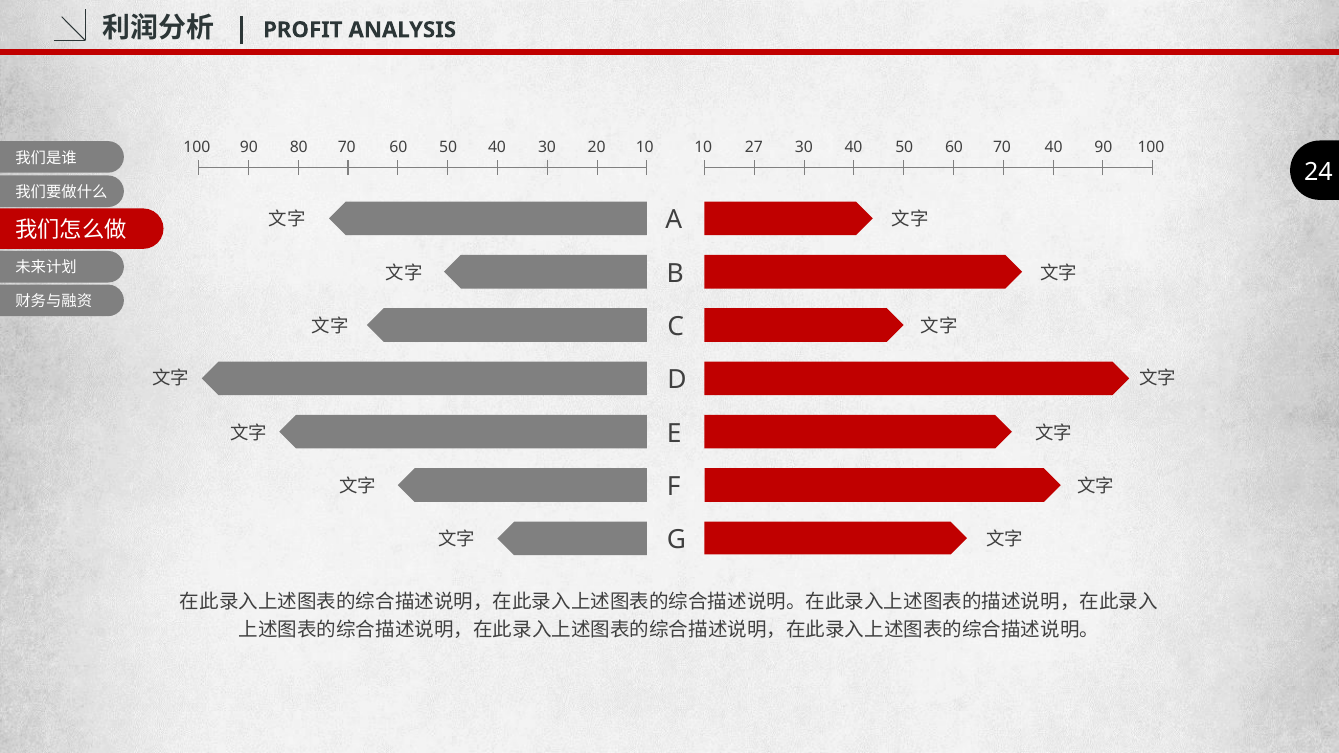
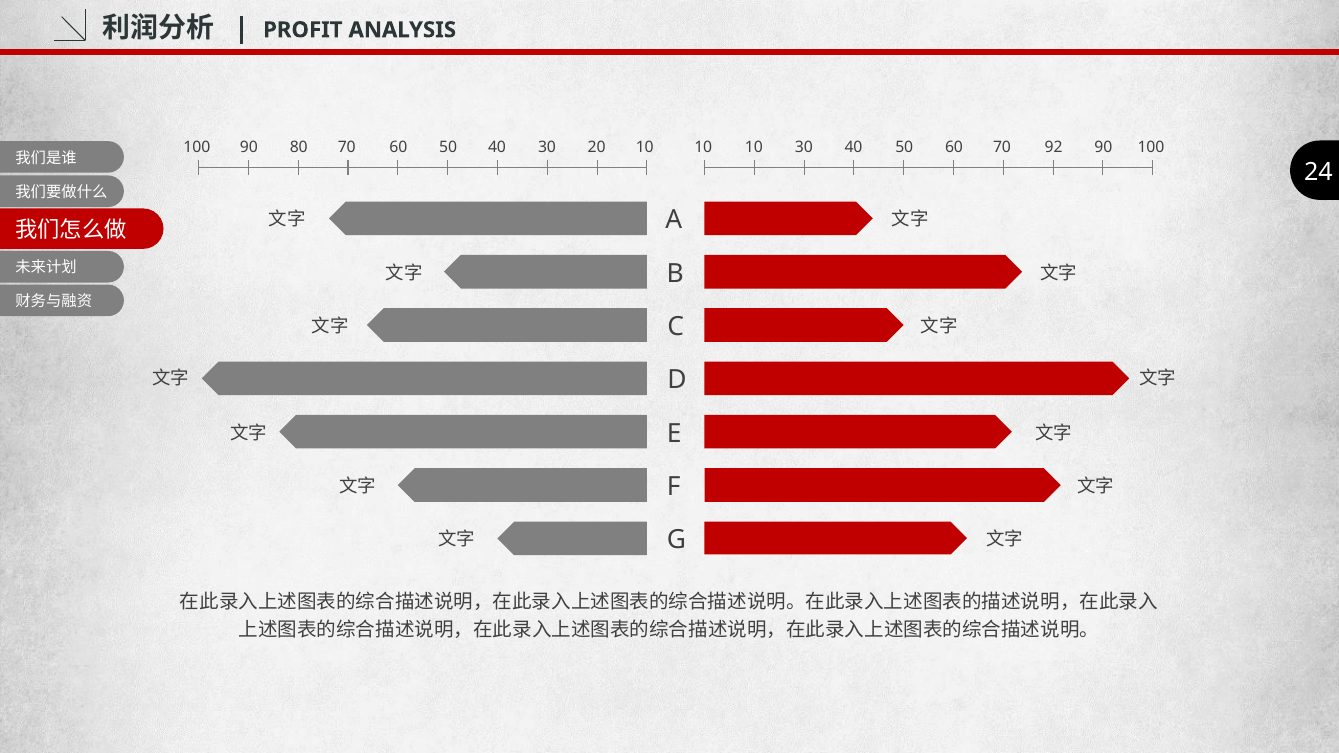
10 27: 27 -> 10
70 40: 40 -> 92
